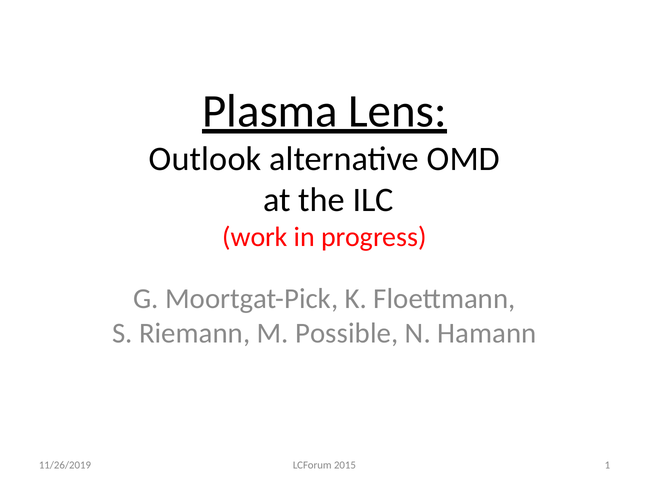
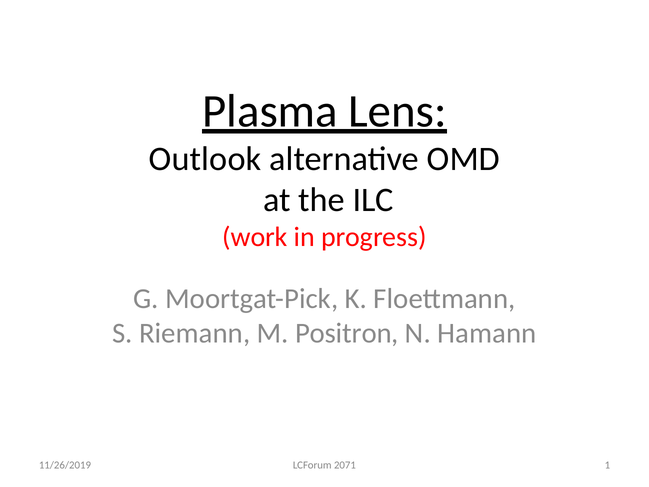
Possible: Possible -> Positron
2015: 2015 -> 2071
